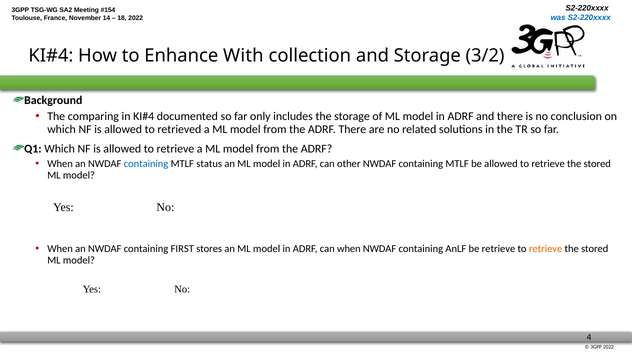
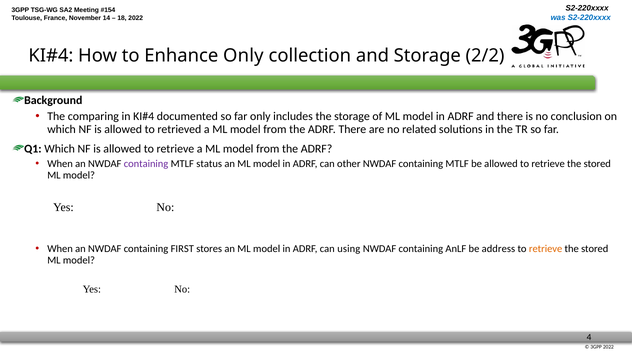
Enhance With: With -> Only
3/2: 3/2 -> 2/2
containing at (146, 164) colour: blue -> purple
can when: when -> using
be retrieve: retrieve -> address
